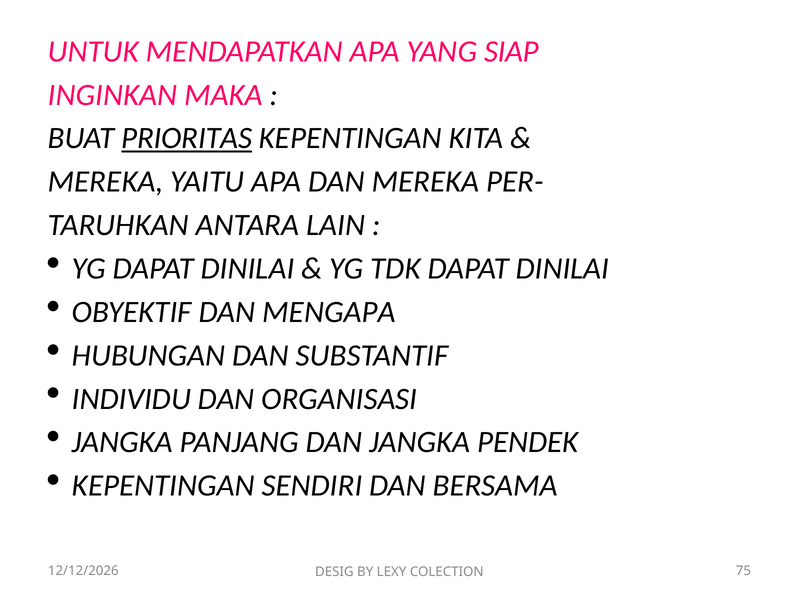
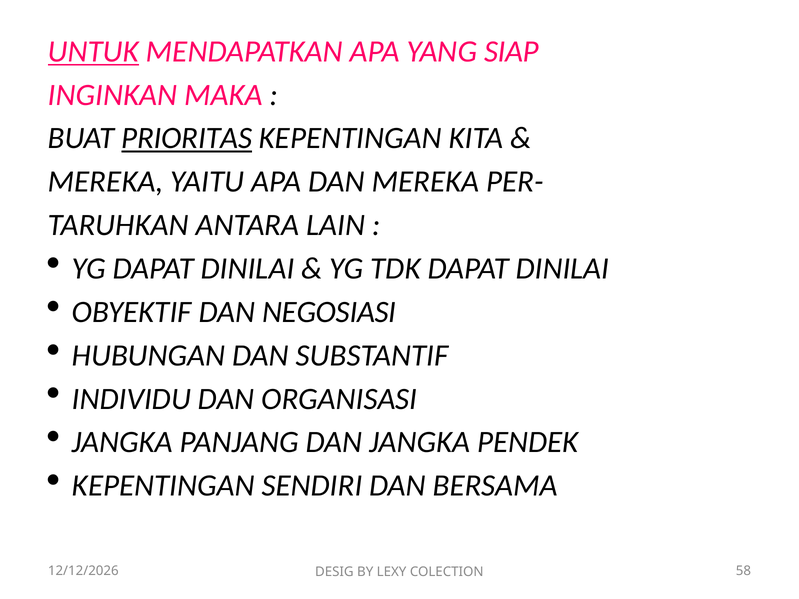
UNTUK underline: none -> present
MENGAPA: MENGAPA -> NEGOSIASI
75: 75 -> 58
